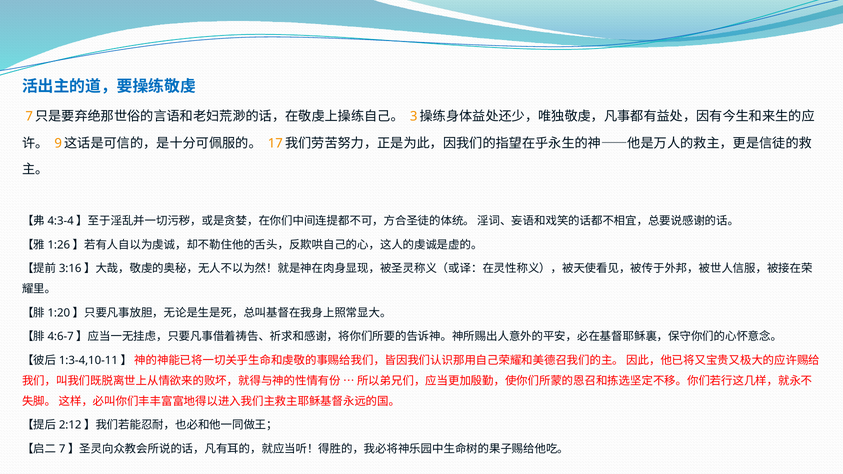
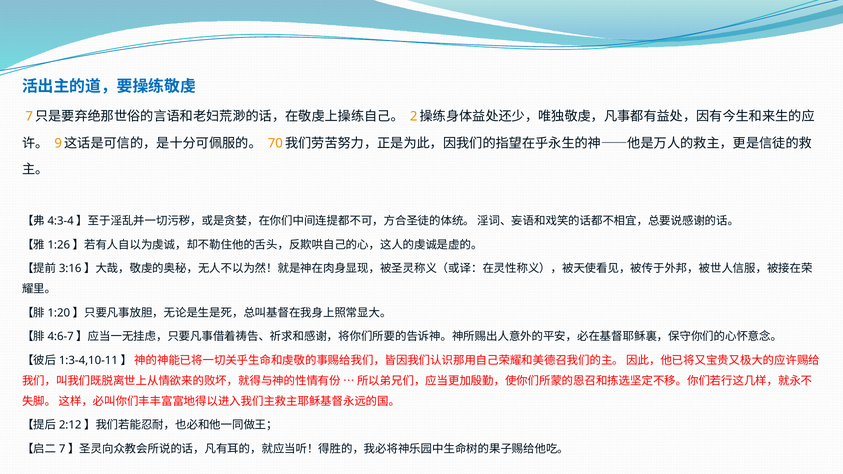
3: 3 -> 2
17: 17 -> 70
